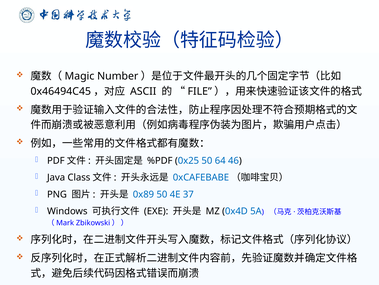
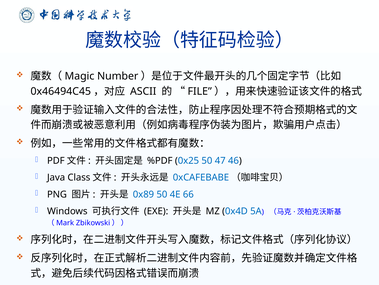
64: 64 -> 47
37: 37 -> 66
